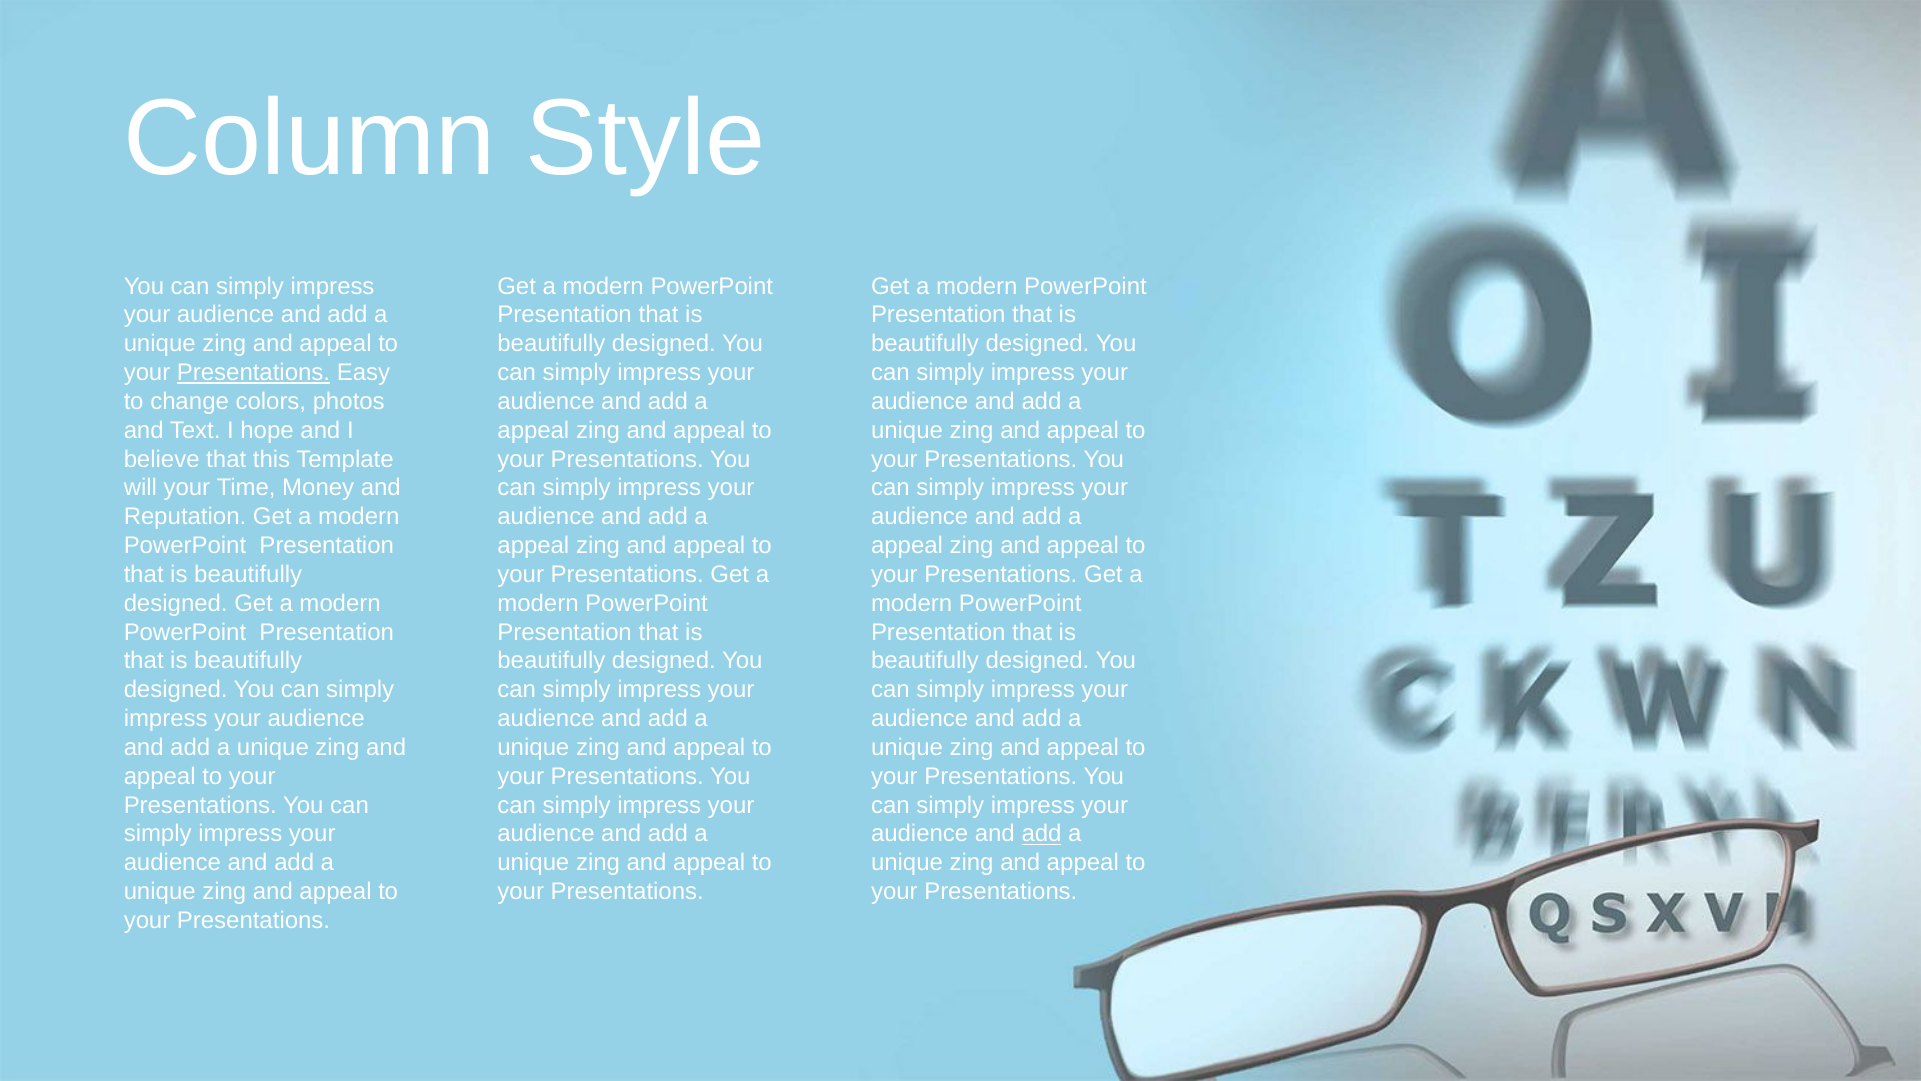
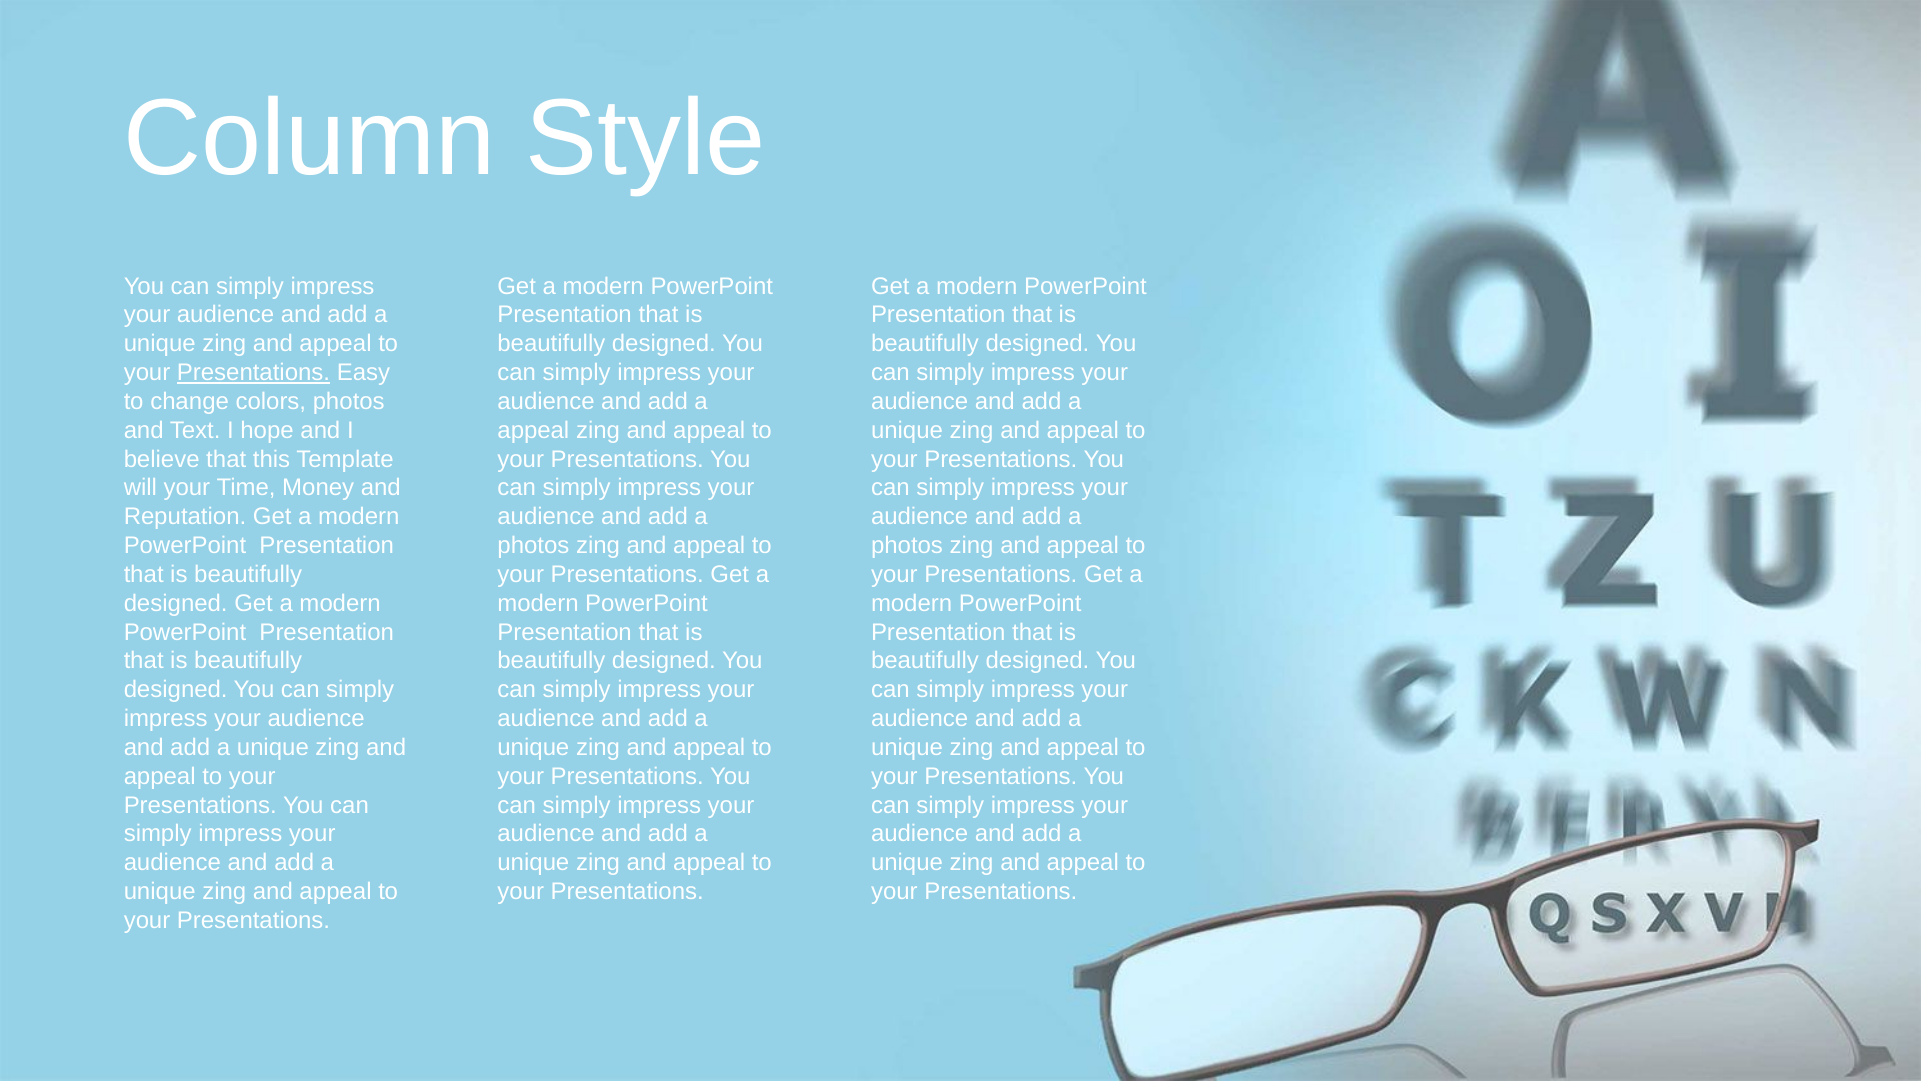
appeal at (533, 545): appeal -> photos
appeal at (907, 545): appeal -> photos
add at (1042, 834) underline: present -> none
